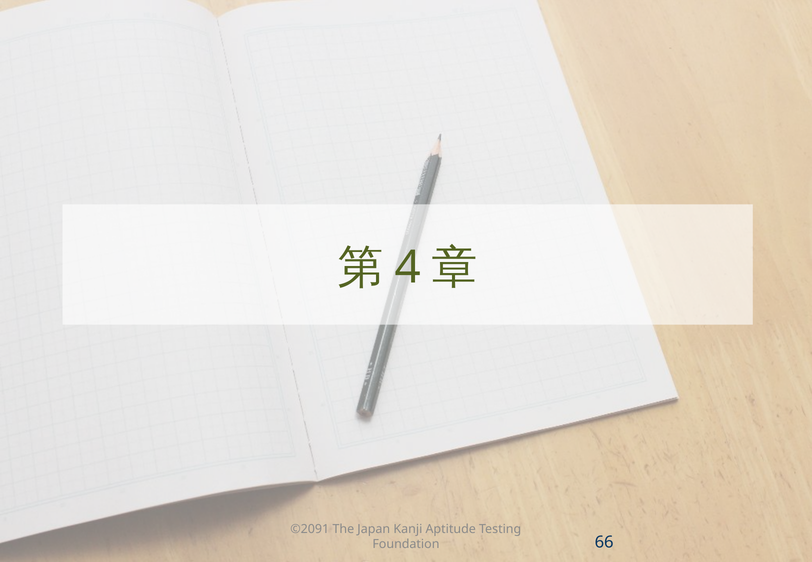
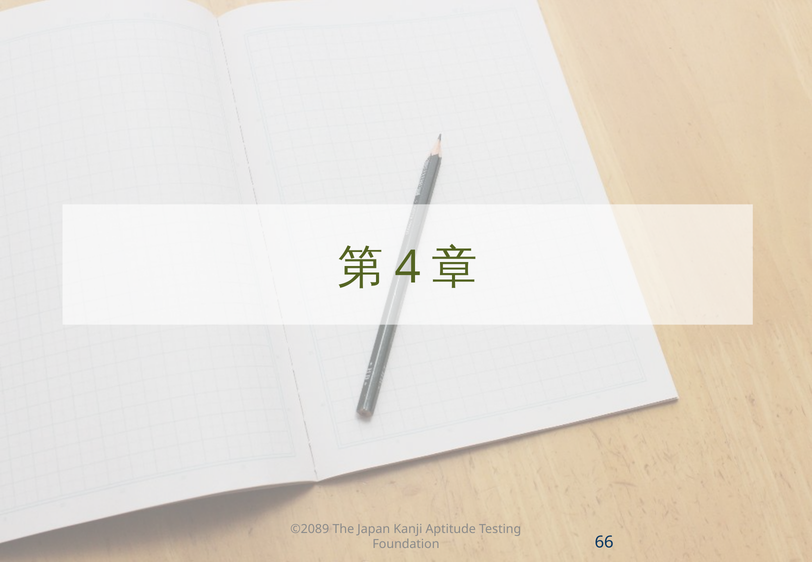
©2091: ©2091 -> ©2089
